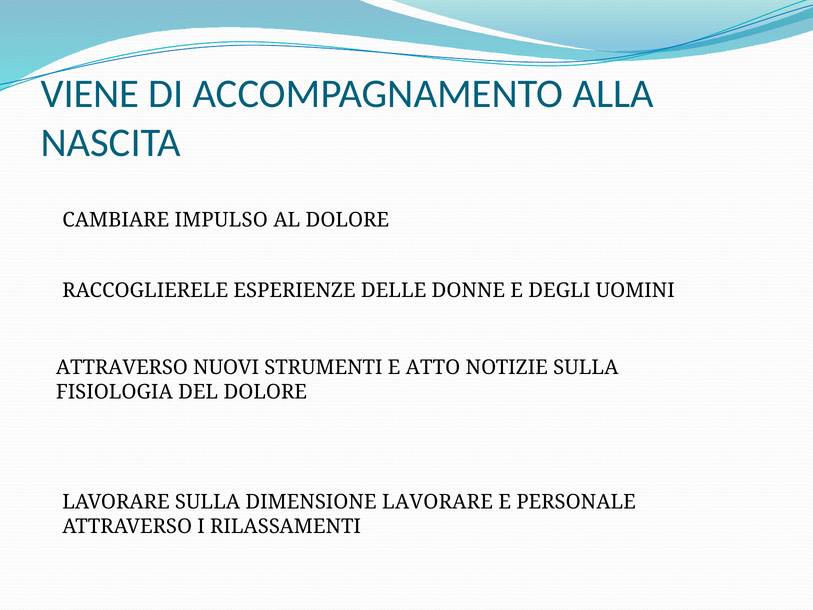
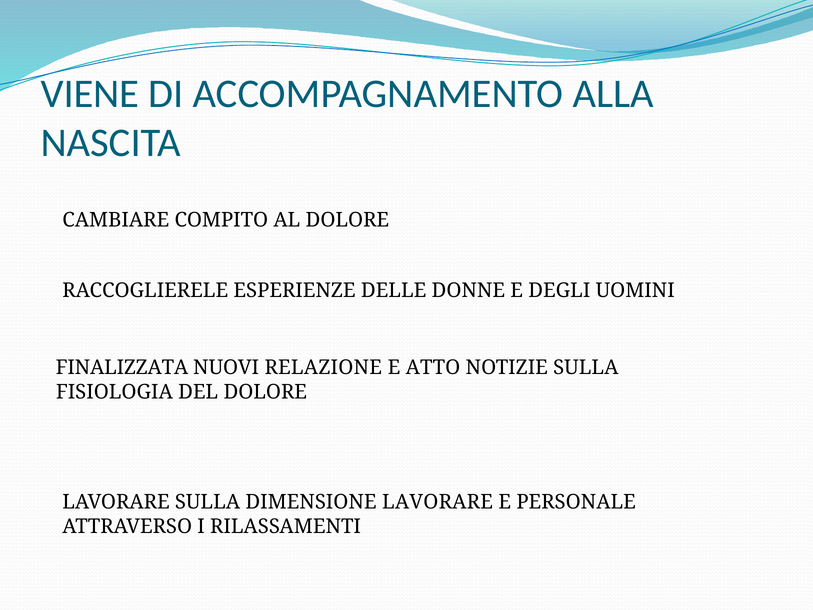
IMPULSO: IMPULSO -> COMPITO
ATTRAVERSO at (122, 367): ATTRAVERSO -> FINALIZZATA
STRUMENTI: STRUMENTI -> RELAZIONE
